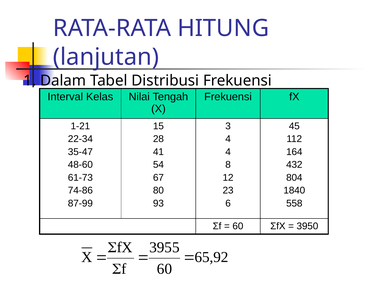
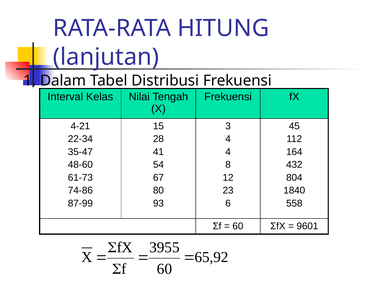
1-21: 1-21 -> 4-21
3950: 3950 -> 9601
